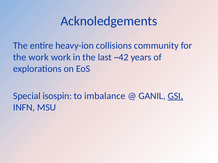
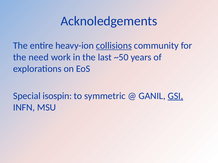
collisions underline: none -> present
the work: work -> need
~42: ~42 -> ~50
imbalance: imbalance -> symmetric
